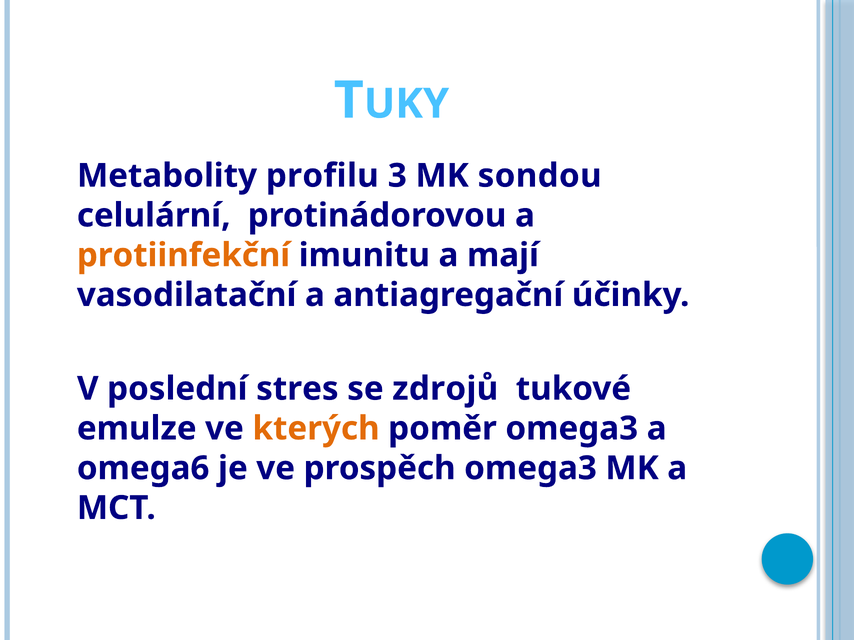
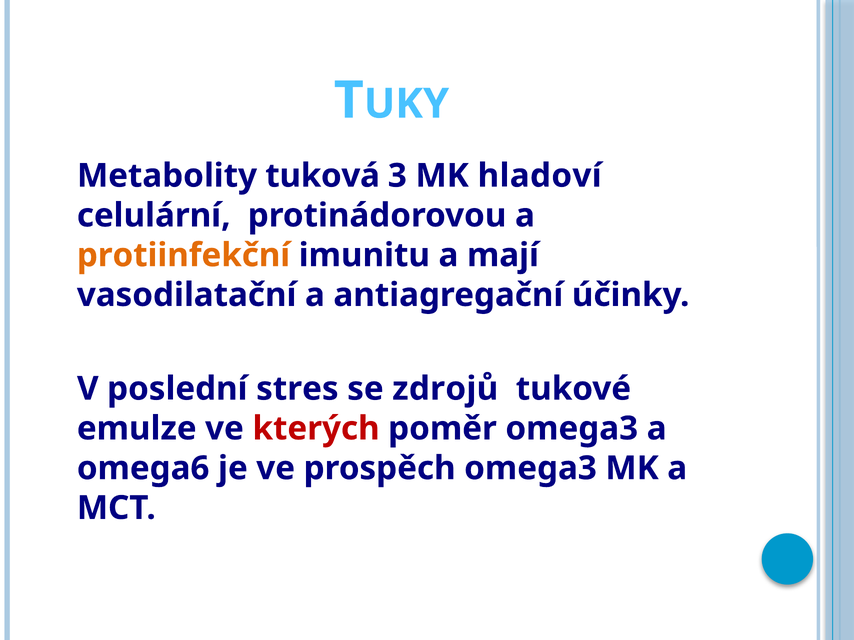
profilu: profilu -> tuková
sondou: sondou -> hladoví
kterých colour: orange -> red
